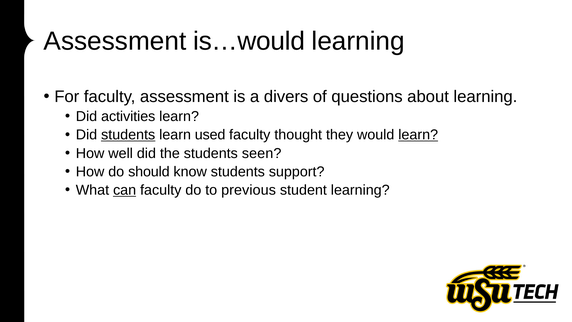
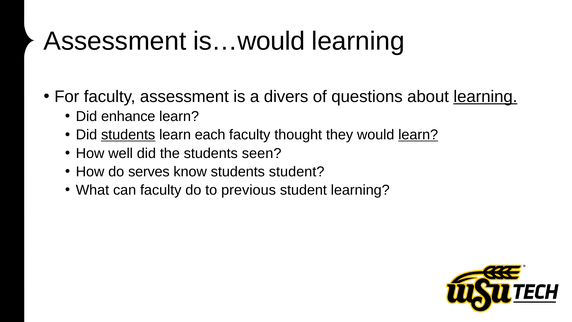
learning at (485, 97) underline: none -> present
activities: activities -> enhance
used: used -> each
should: should -> serves
students support: support -> student
can underline: present -> none
